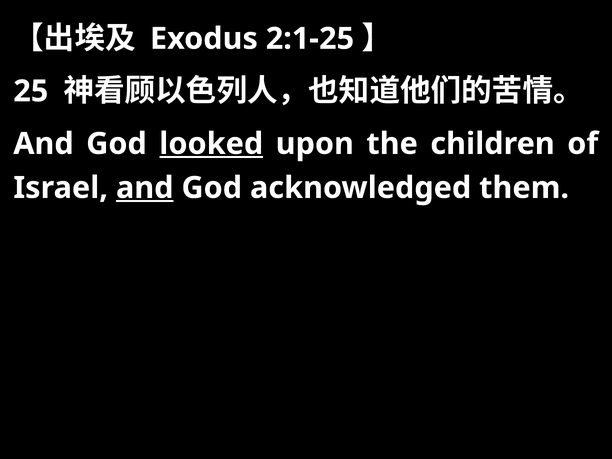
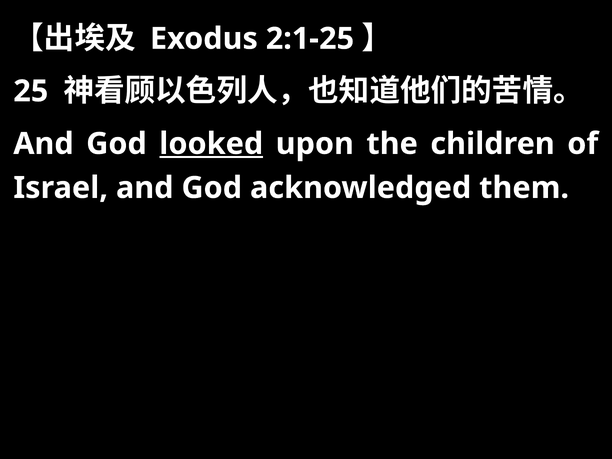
and at (145, 188) underline: present -> none
